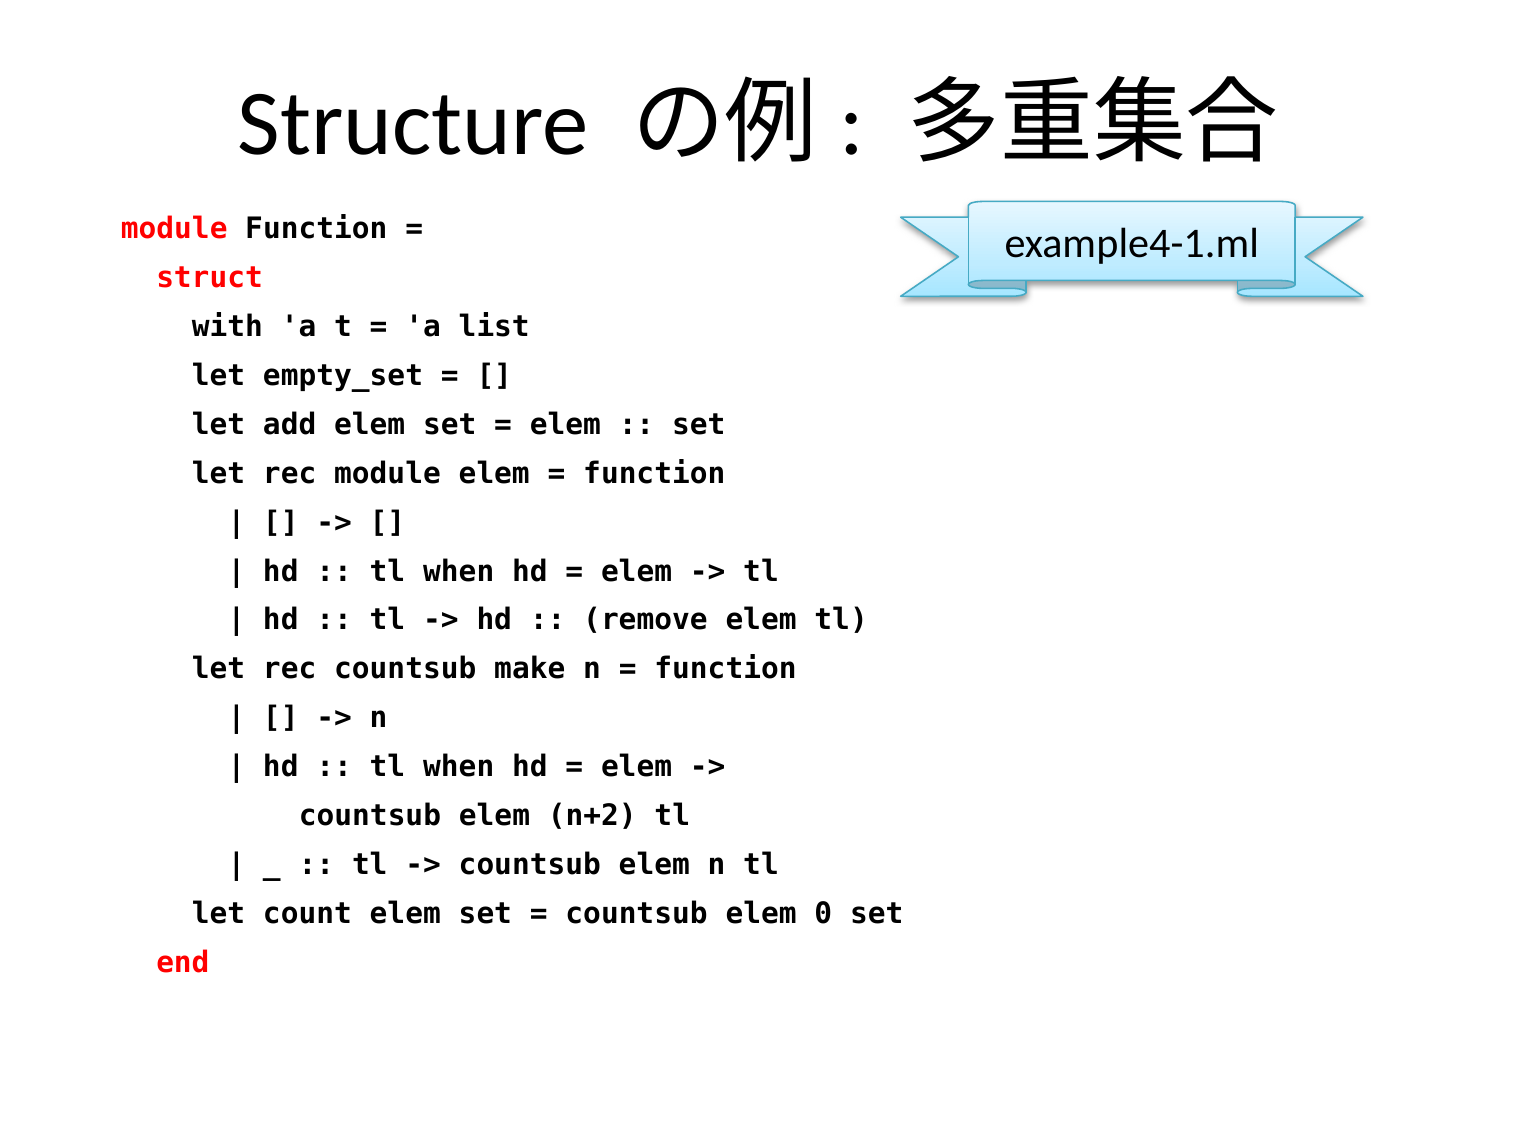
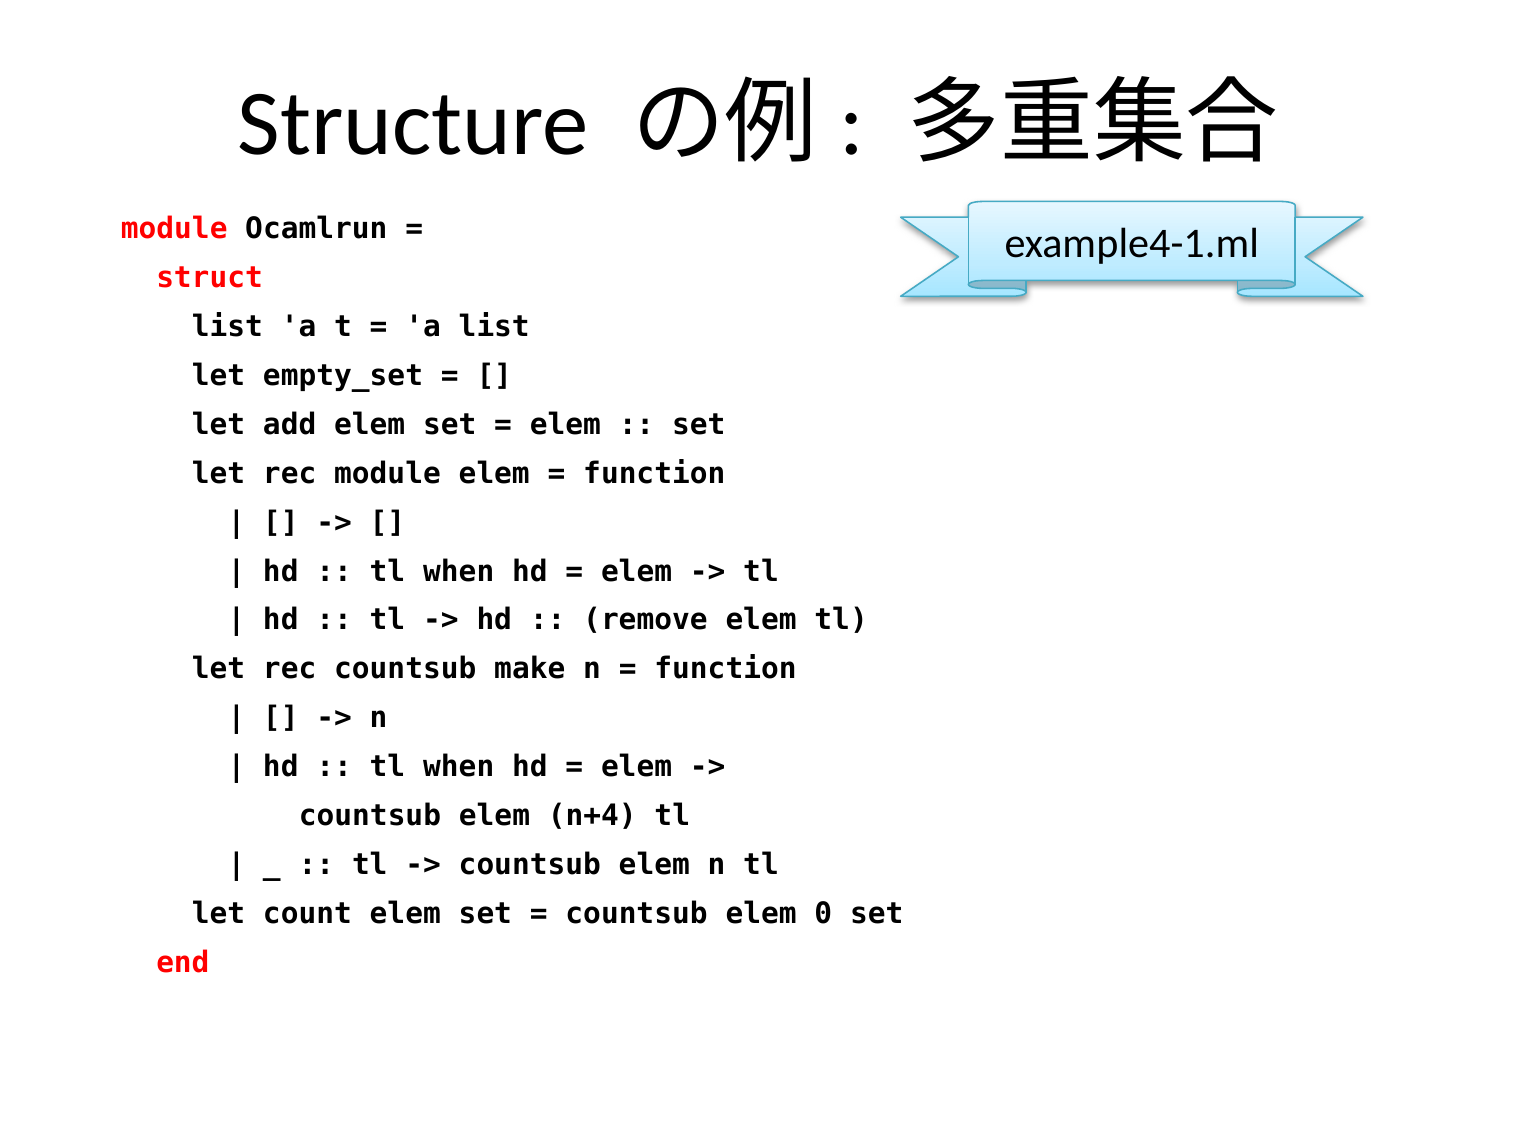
module Function: Function -> Ocamlrun
with at (227, 327): with -> list
n+2: n+2 -> n+4
